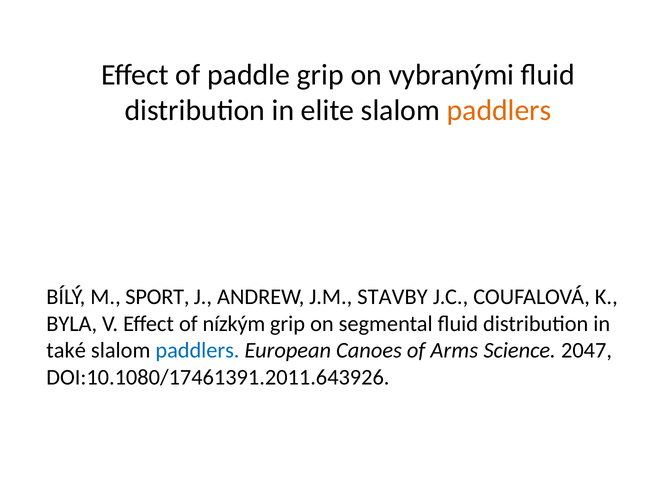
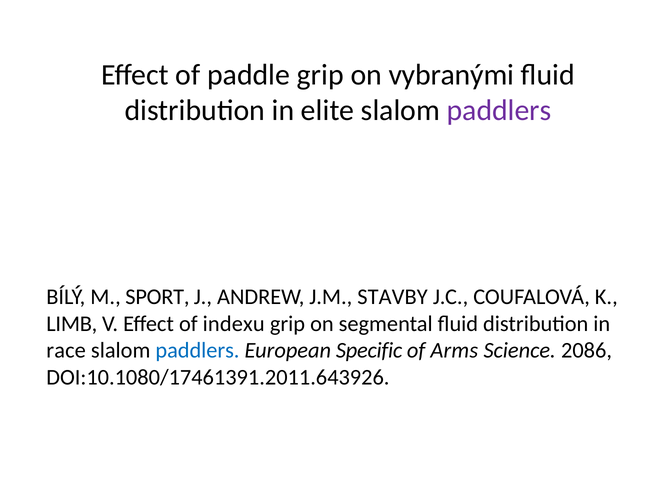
paddlers at (499, 110) colour: orange -> purple
BYLA: BYLA -> LIMB
nízkým: nízkým -> indexu
také: také -> race
Canoes: Canoes -> Specific
2047: 2047 -> 2086
